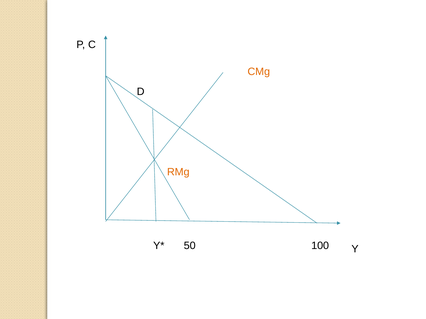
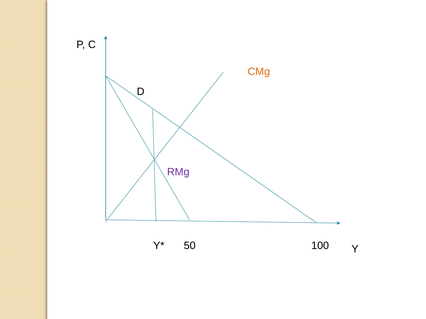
RMg colour: orange -> purple
